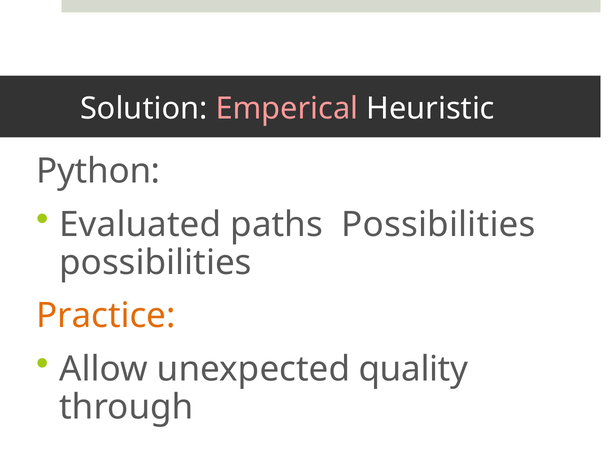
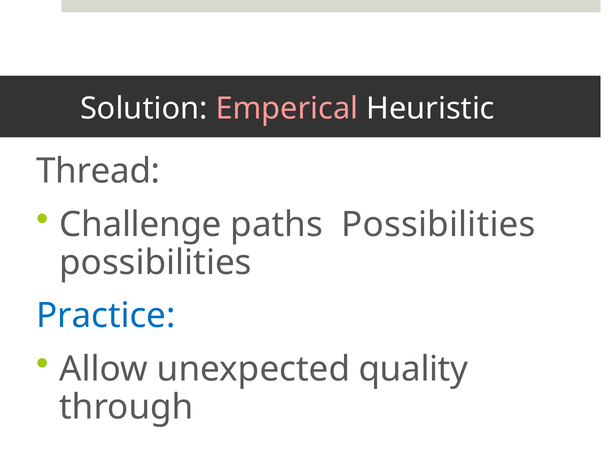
Python: Python -> Thread
Evaluated: Evaluated -> Challenge
Practice colour: orange -> blue
